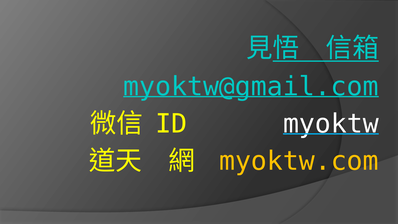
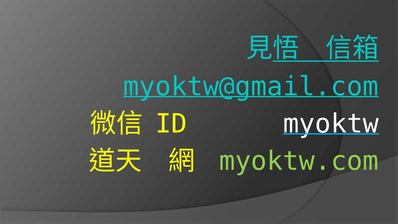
myoktw.com colour: yellow -> light green
